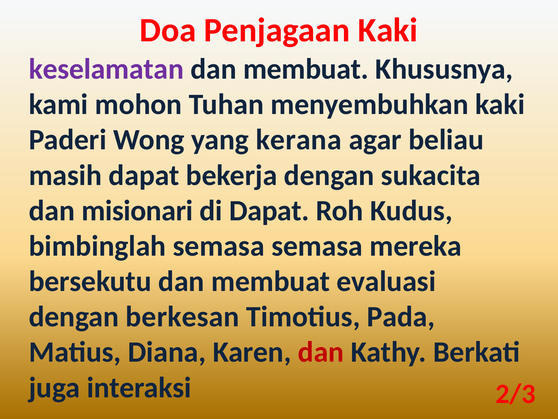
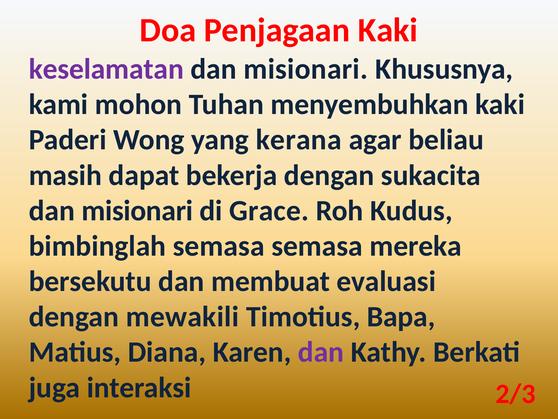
membuat at (306, 69): membuat -> misionari
di Dapat: Dapat -> Grace
berkesan: berkesan -> mewakili
Pada: Pada -> Bapa
dan at (321, 352) colour: red -> purple
